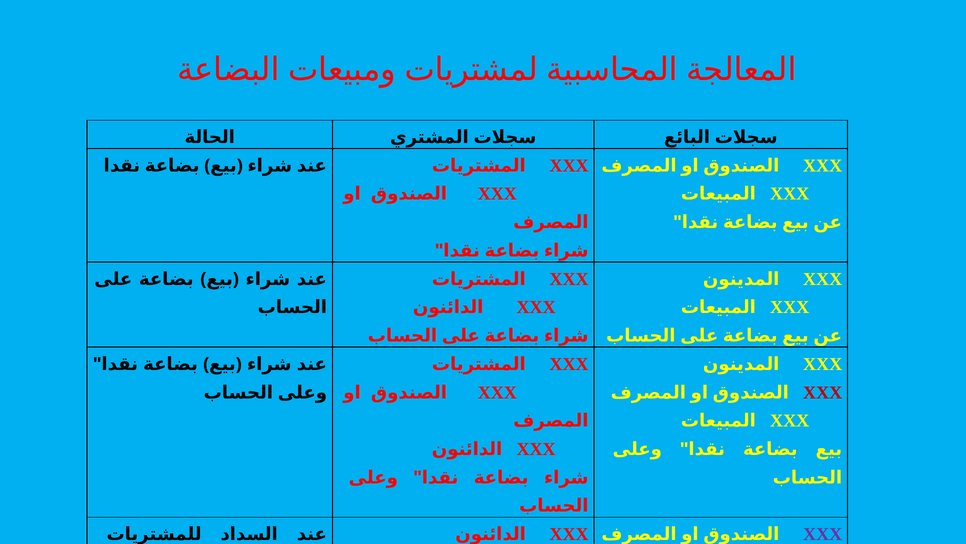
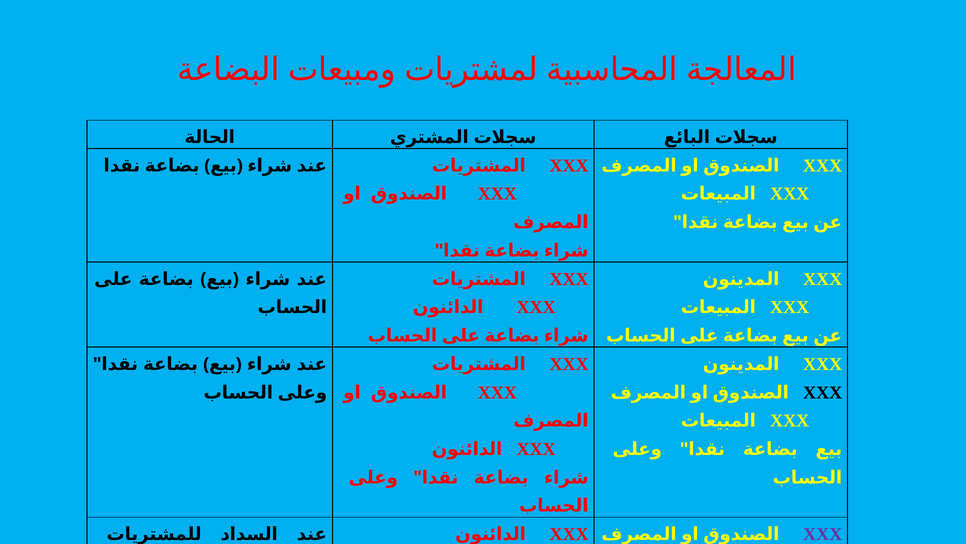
XXX at (823, 392) colour: red -> black
